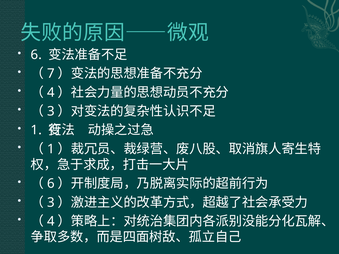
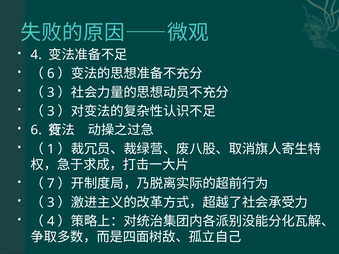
6 at (36, 55): 6 -> 4
7 at (51, 74): 7 -> 6
4 at (51, 93): 4 -> 3
1 at (36, 130): 1 -> 6
6 at (51, 184): 6 -> 7
